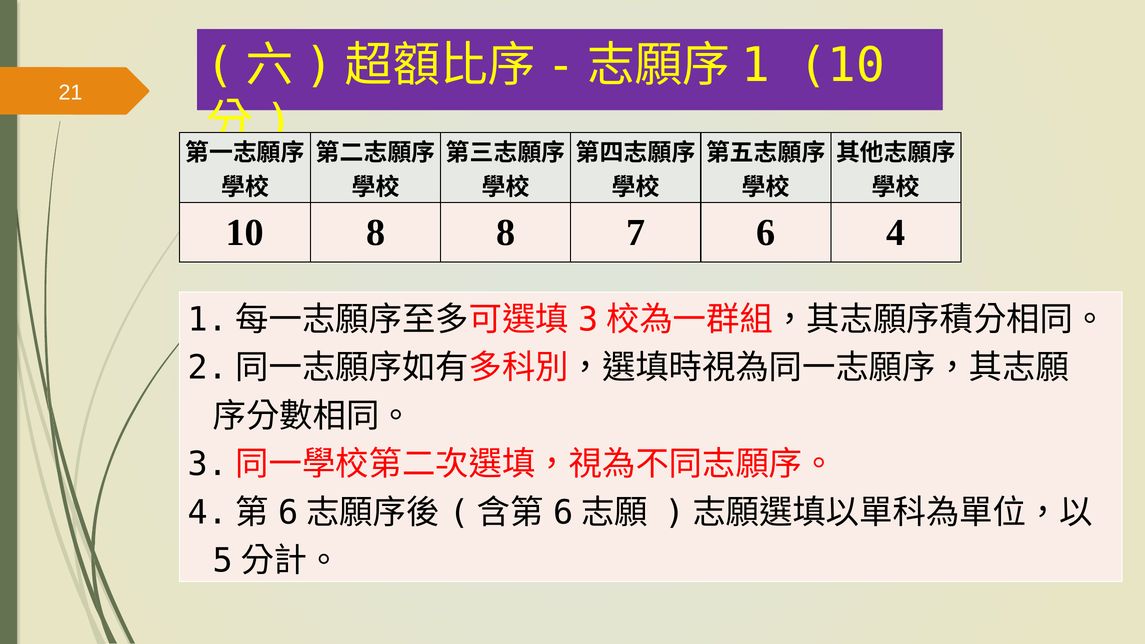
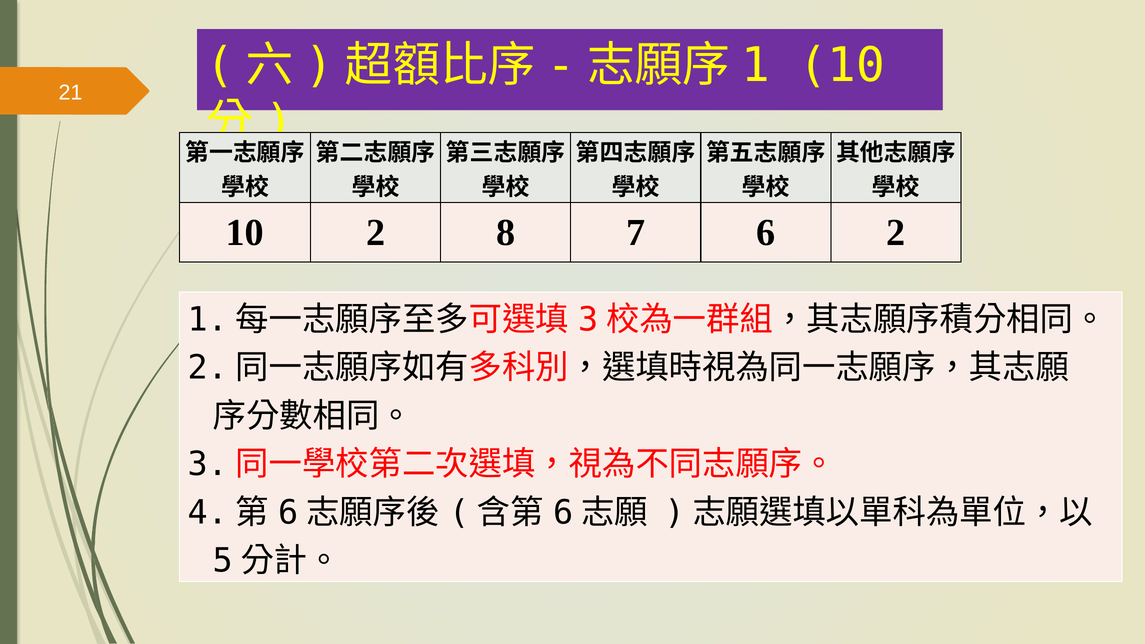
10 8: 8 -> 2
6 4: 4 -> 2
